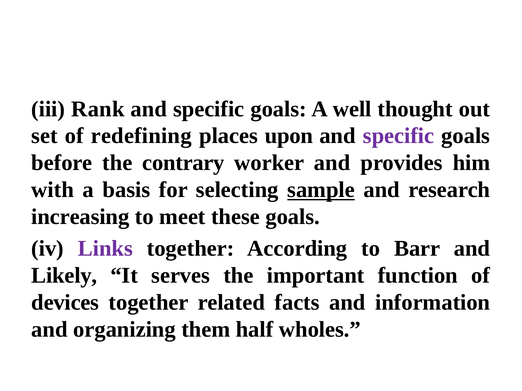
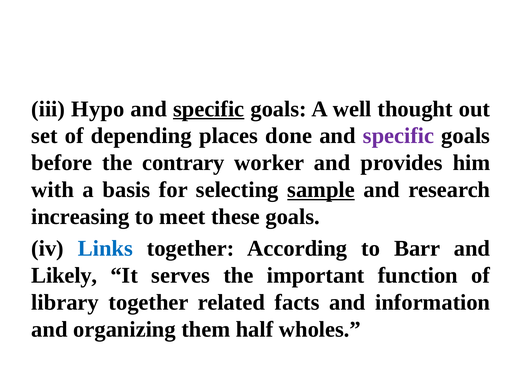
Rank: Rank -> Hypo
specific at (209, 109) underline: none -> present
redefining: redefining -> depending
upon: upon -> done
Links colour: purple -> blue
devices: devices -> library
